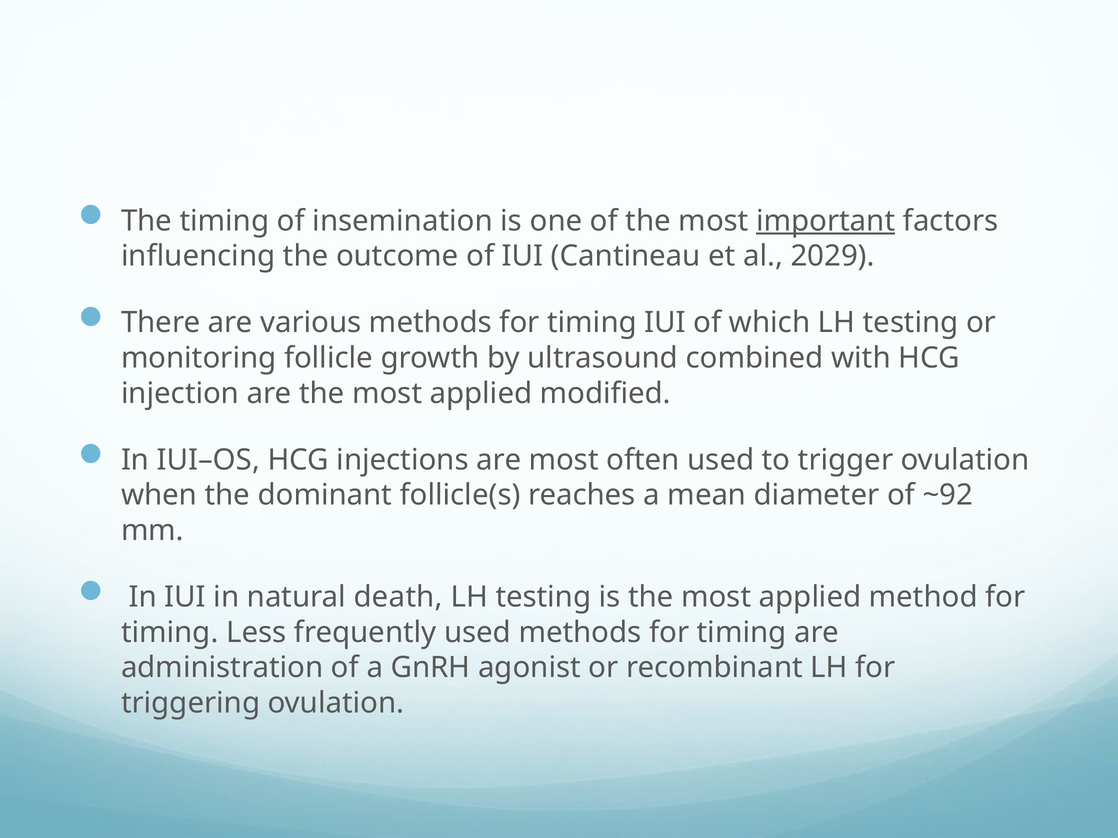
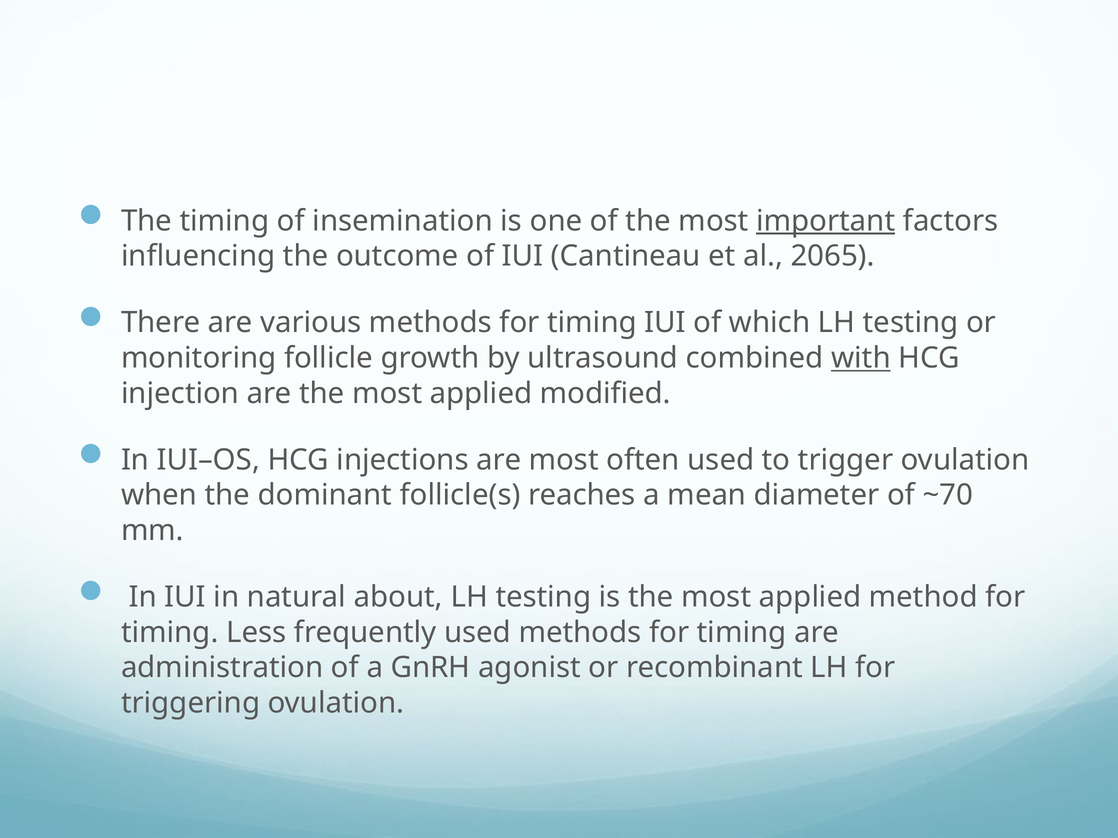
2029: 2029 -> 2065
with underline: none -> present
~92: ~92 -> ~70
death: death -> about
